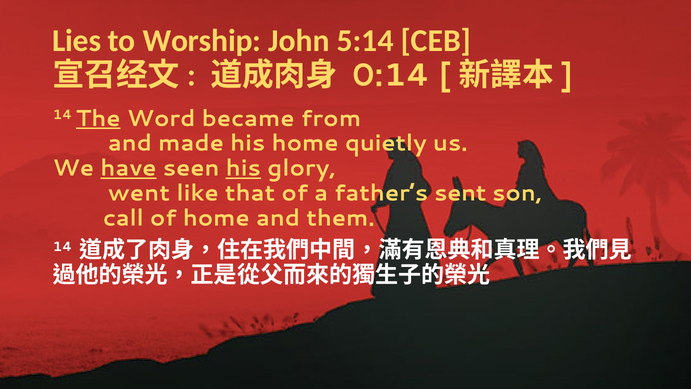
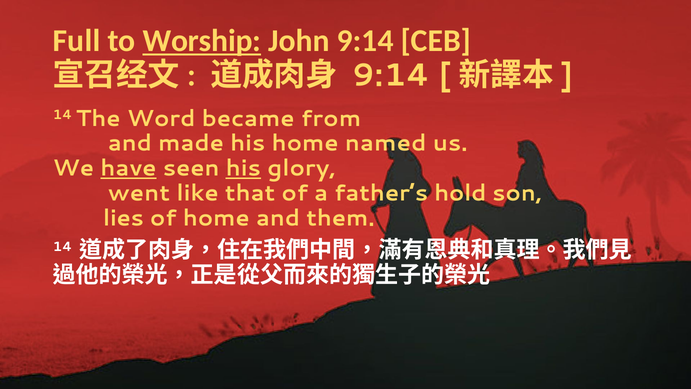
Lies: Lies -> Full
Worship underline: none -> present
John 5:14: 5:14 -> 9:14
0:14 at (391, 75): 0:14 -> 9:14
The underline: present -> none
quietly: quietly -> named
sent: sent -> hold
call: call -> lies
